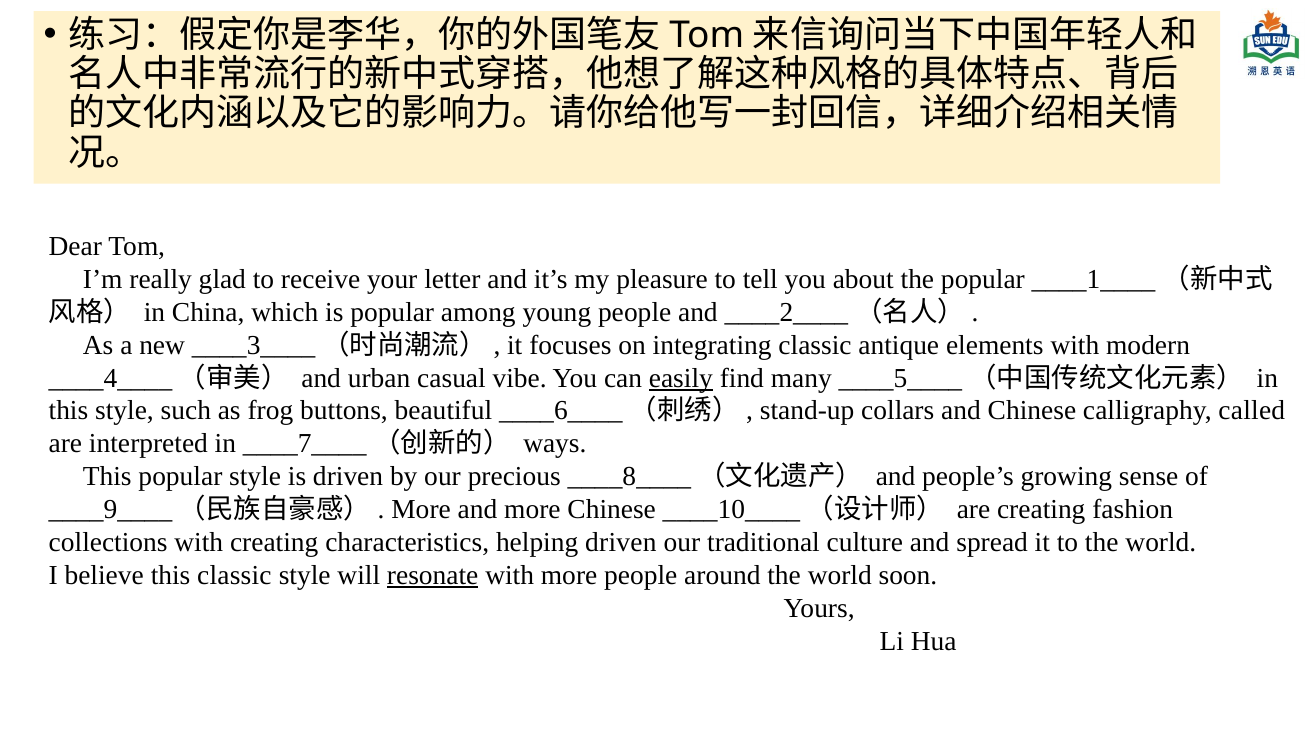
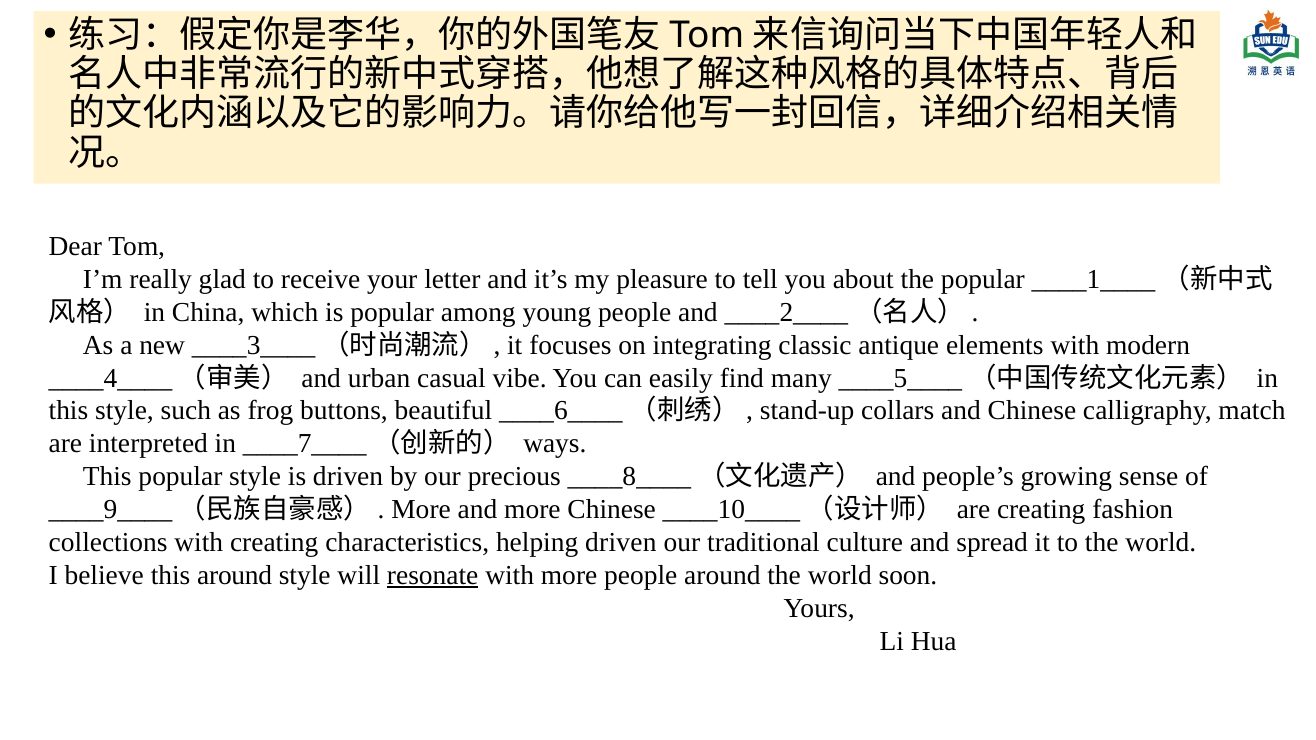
easily underline: present -> none
called: called -> match
this classic: classic -> around
